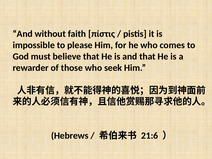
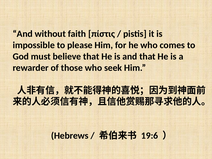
21:6: 21:6 -> 19:6
